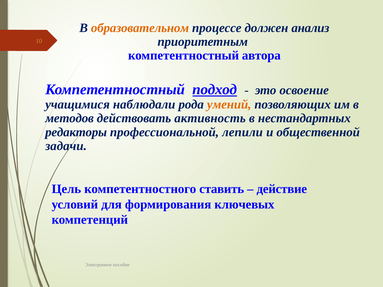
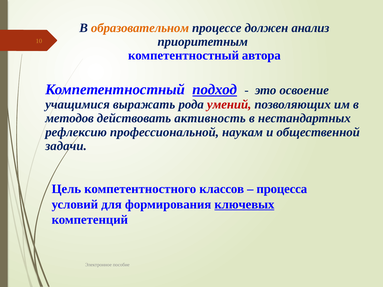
наблюдали: наблюдали -> выражать
умений colour: orange -> red
редакторы: редакторы -> рефлексию
лепили: лепили -> наукам
ставить: ставить -> классов
действие: действие -> процесса
ключевых underline: none -> present
